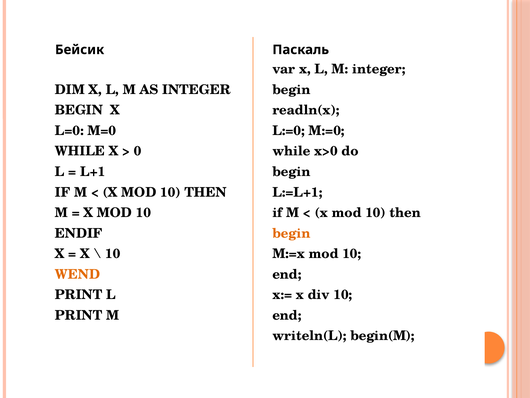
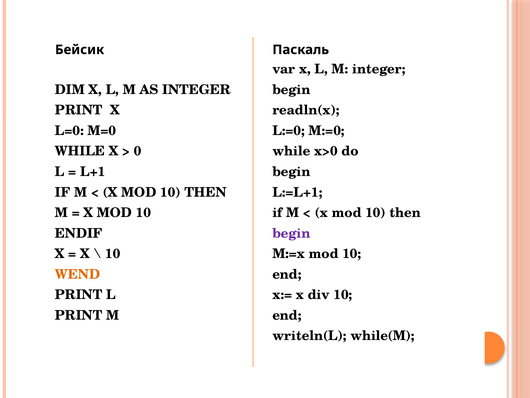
BEGIN at (79, 110): BEGIN -> PRINT
begin at (291, 233) colour: orange -> purple
begin(M: begin(M -> while(M
